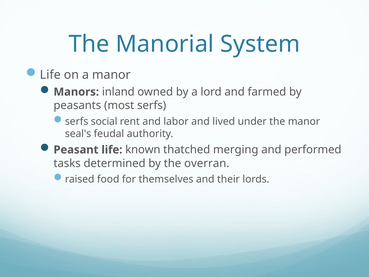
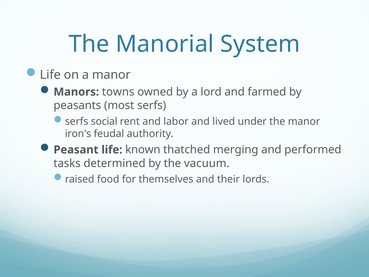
inland: inland -> towns
seal's: seal's -> iron's
overran: overran -> vacuum
